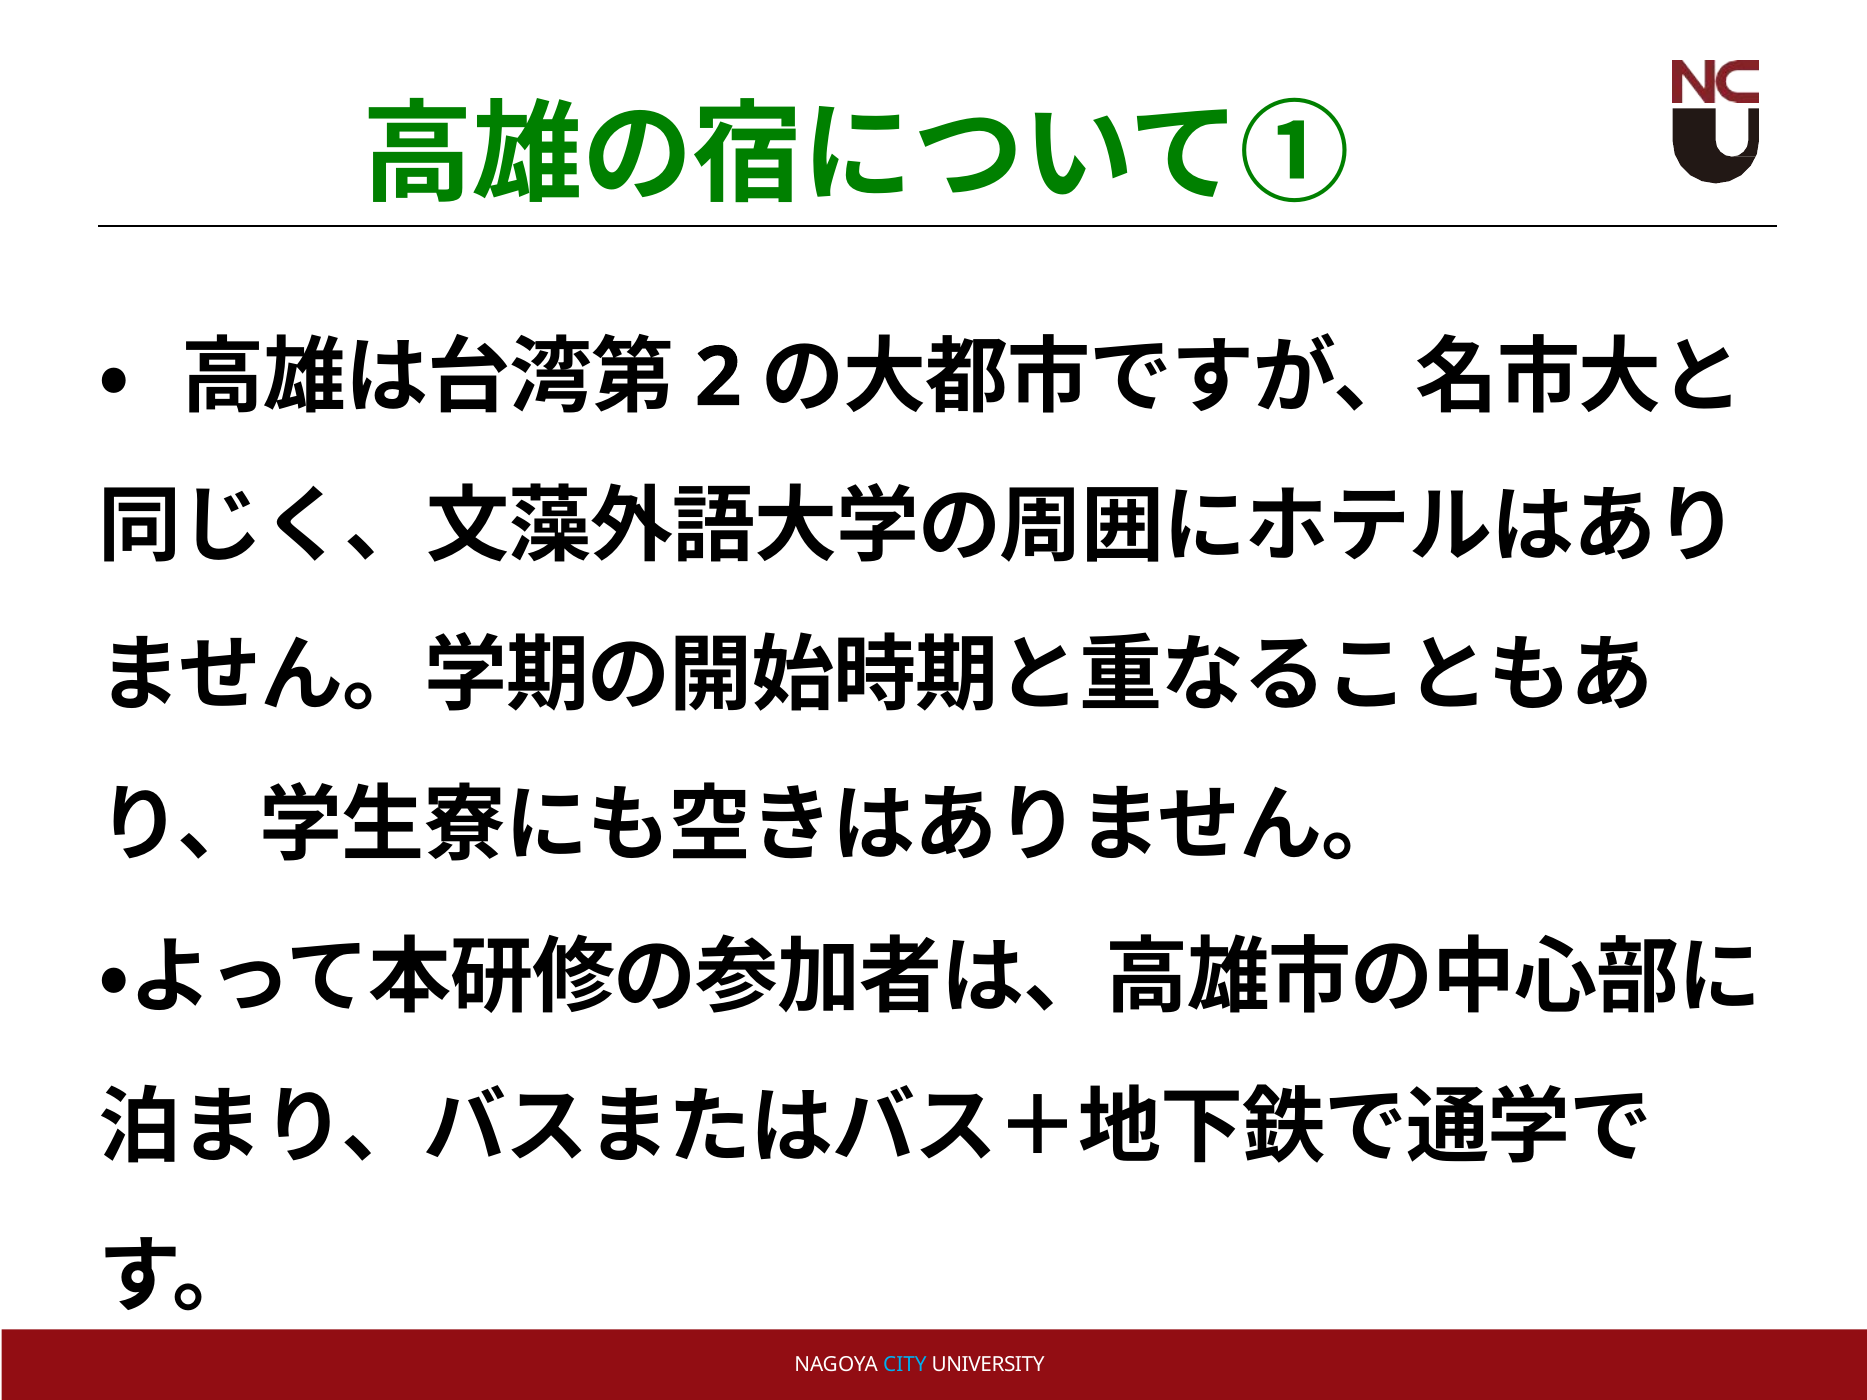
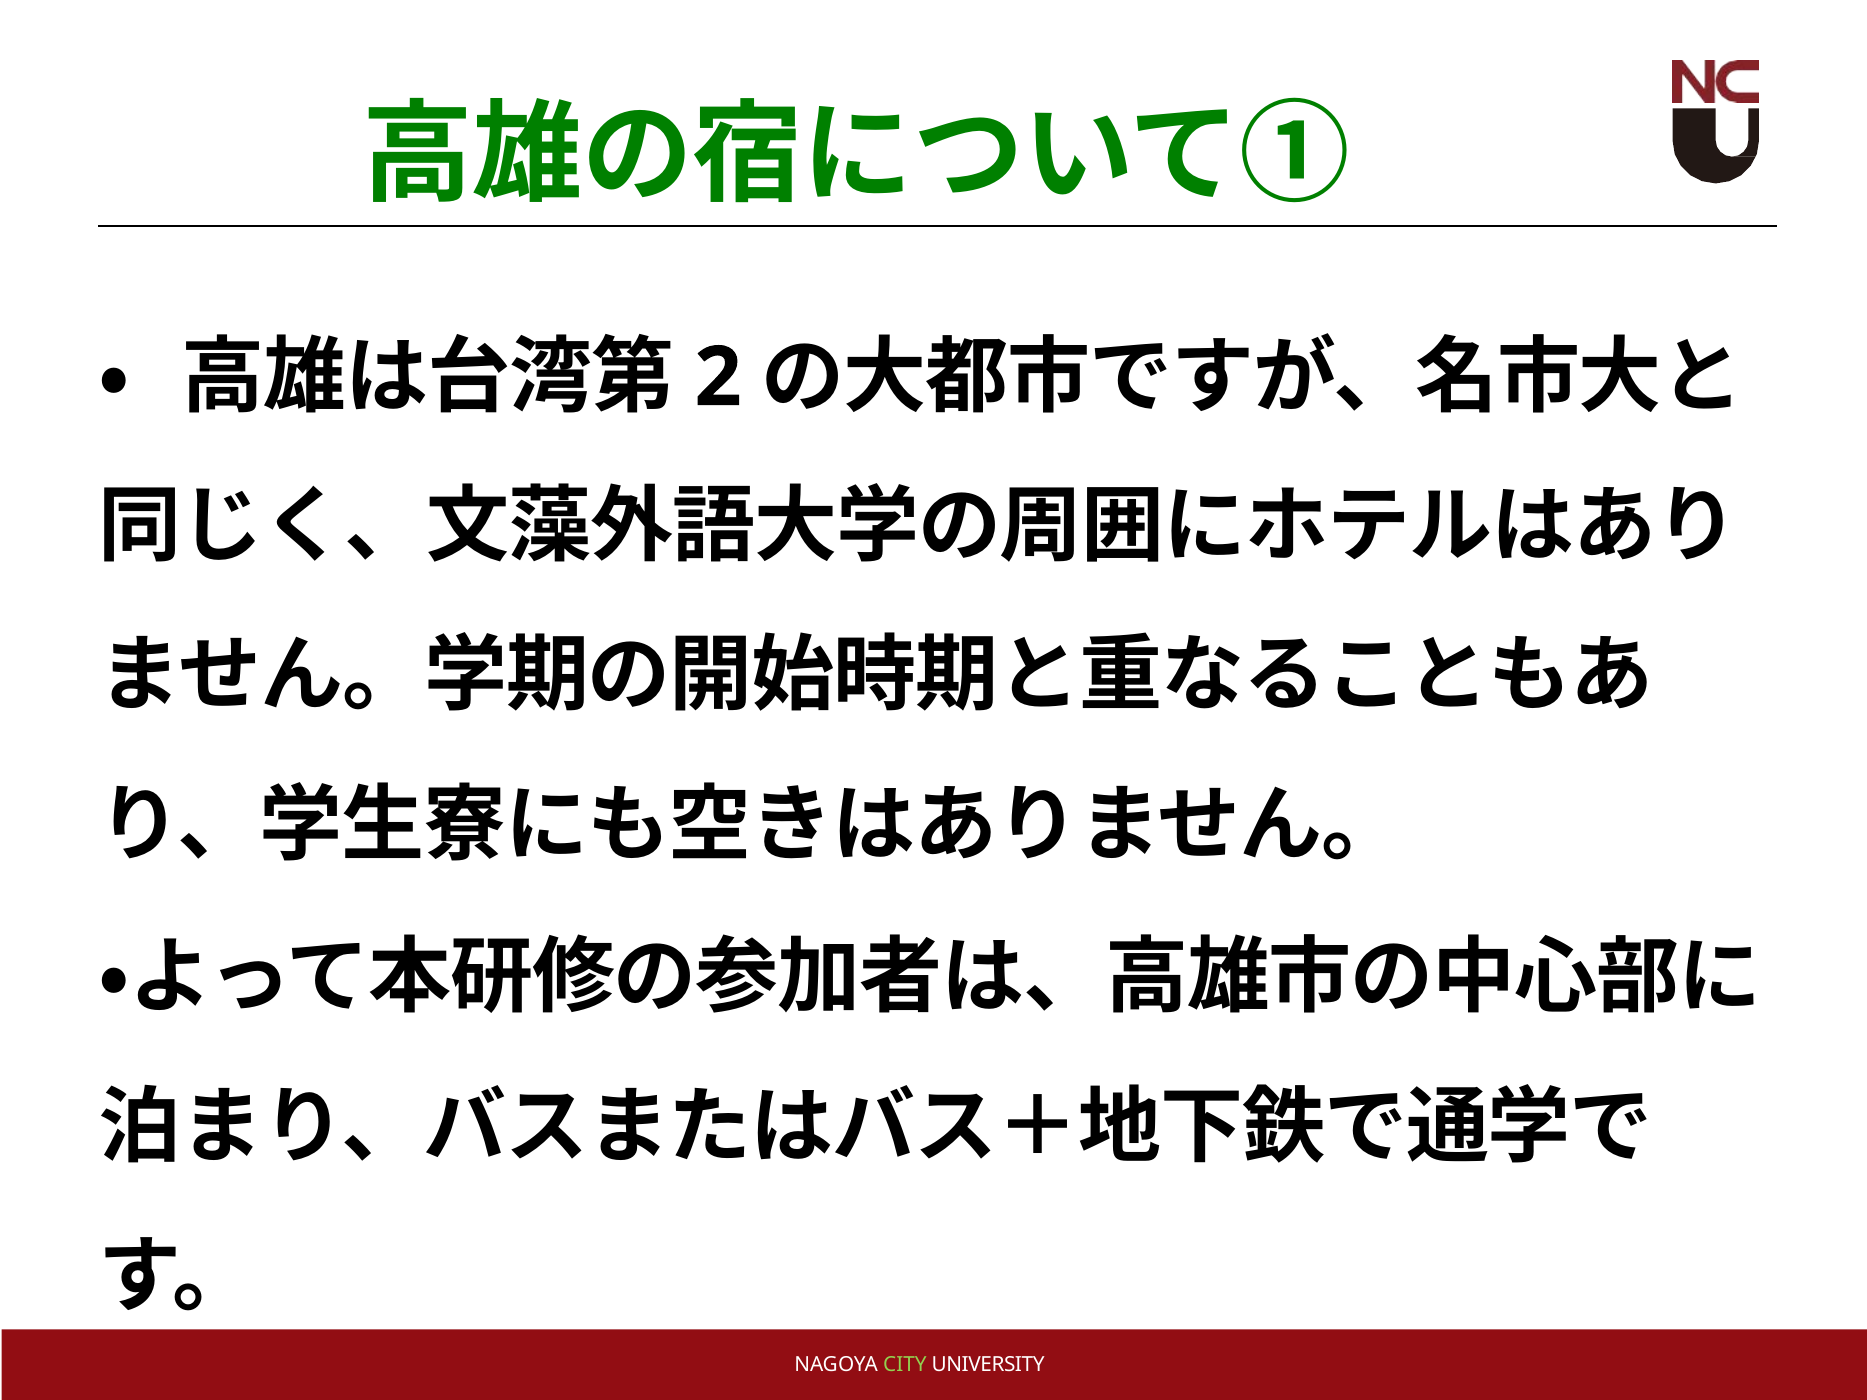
CITY colour: light blue -> light green
